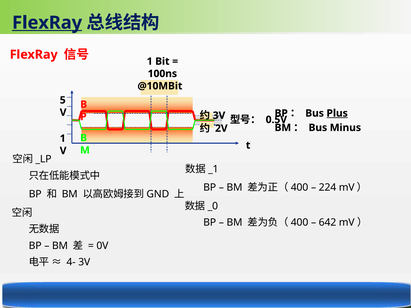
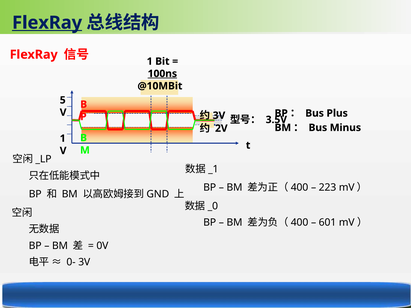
100ns underline: none -> present
Plus underline: present -> none
0.5V: 0.5V -> 3.5V
224: 224 -> 223
642: 642 -> 601
4-: 4- -> 0-
